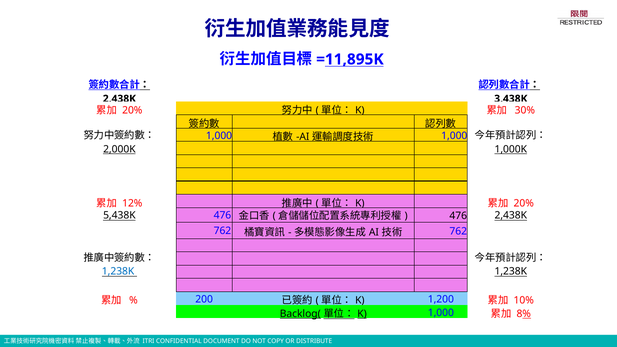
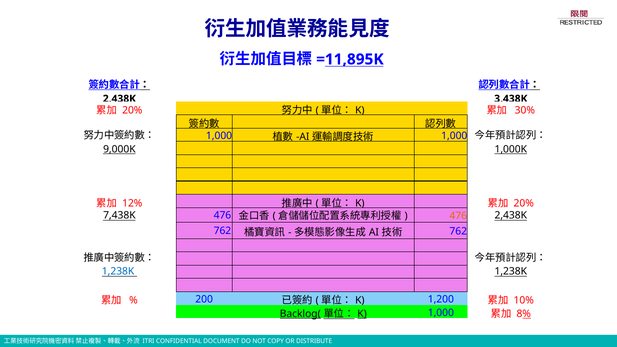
2,000K: 2,000K -> 9,000K
5,438K: 5,438K -> 7,438K
476 at (458, 216) colour: black -> orange
